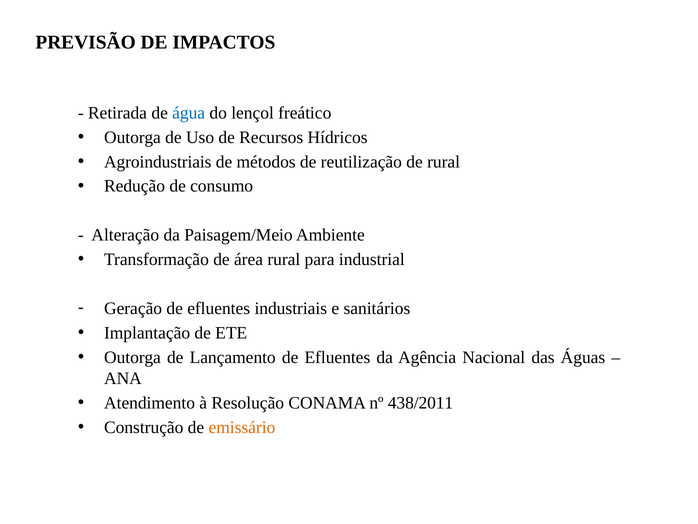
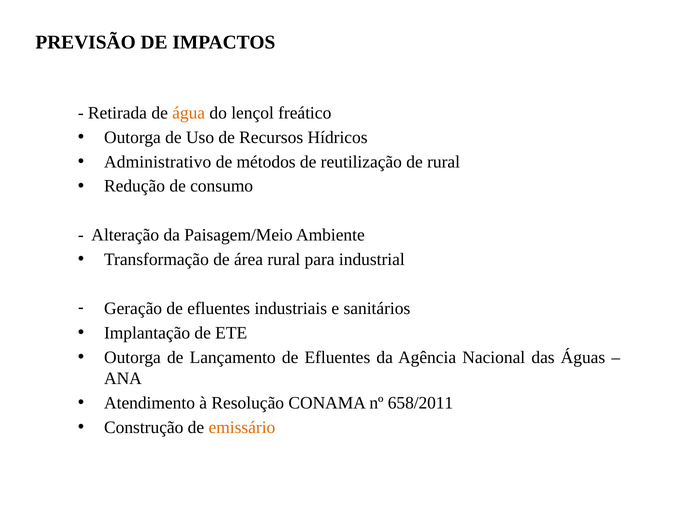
água colour: blue -> orange
Agroindustriais: Agroindustriais -> Administrativo
438/2011: 438/2011 -> 658/2011
